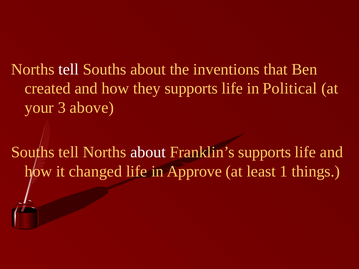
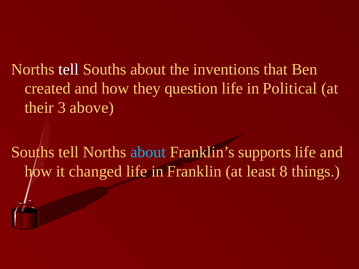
they supports: supports -> question
your: your -> their
about at (148, 152) colour: white -> light blue
Approve: Approve -> Franklin
1: 1 -> 8
